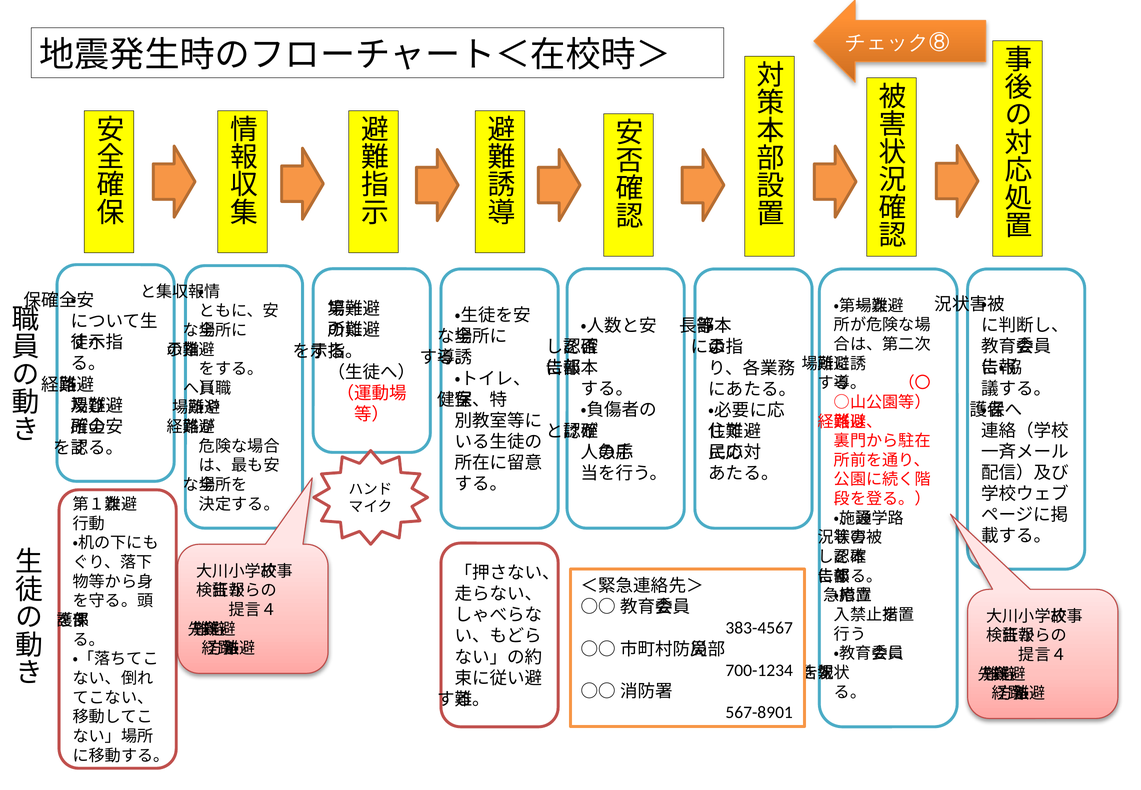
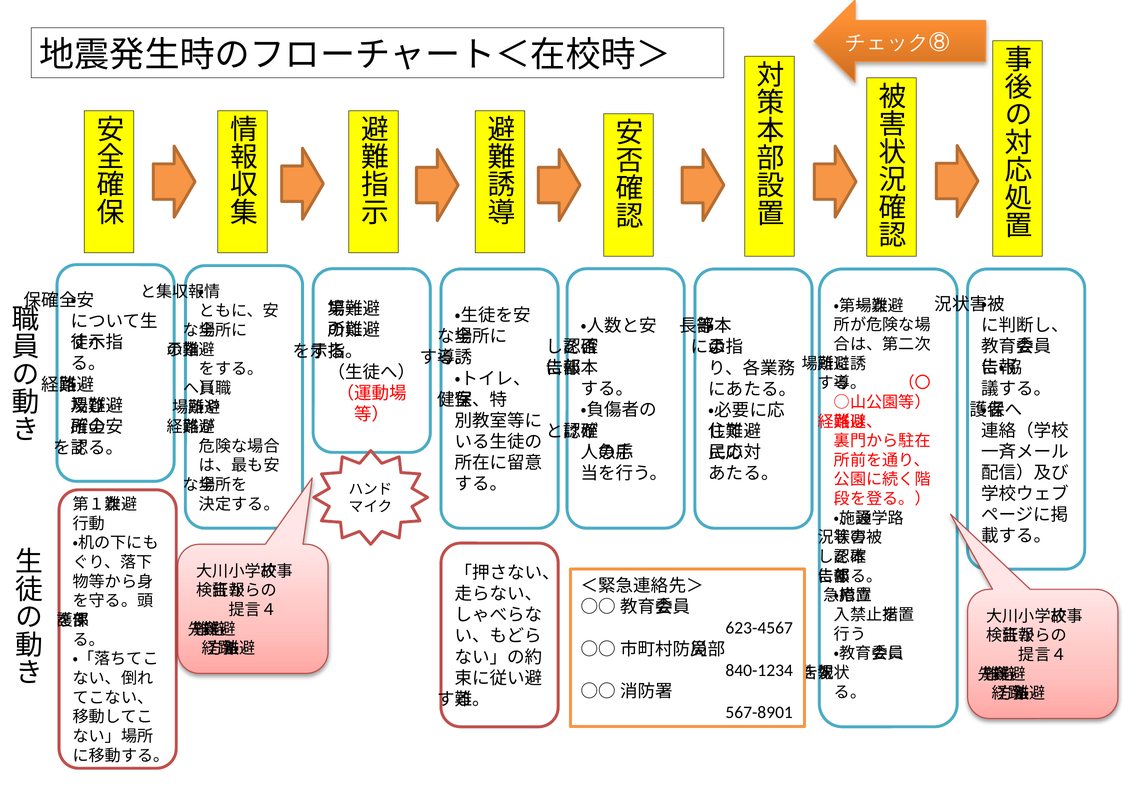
383-4567: 383-4567 -> 623-4567
700-1234: 700-1234 -> 840-1234
